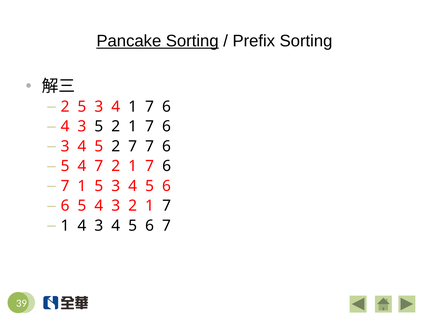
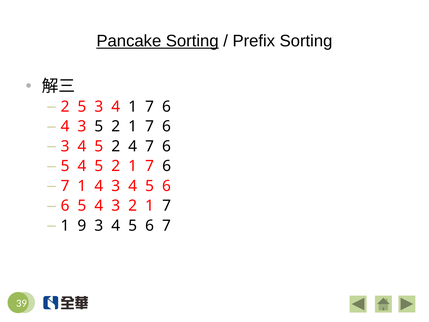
2 7: 7 -> 4
5 4 7: 7 -> 5
1 5: 5 -> 4
1 4: 4 -> 9
